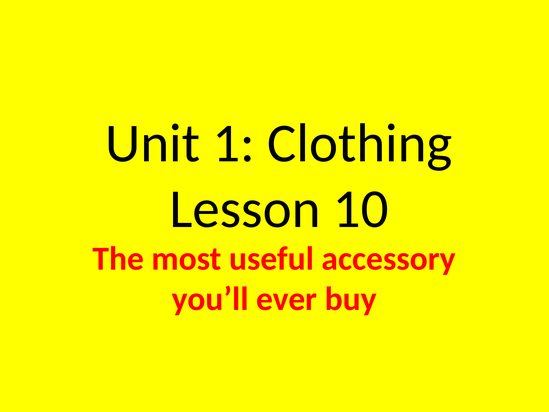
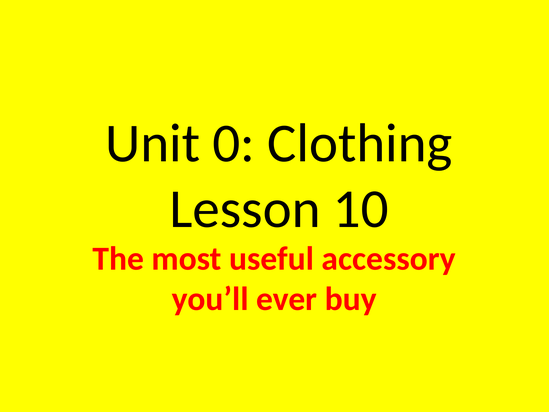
1: 1 -> 0
